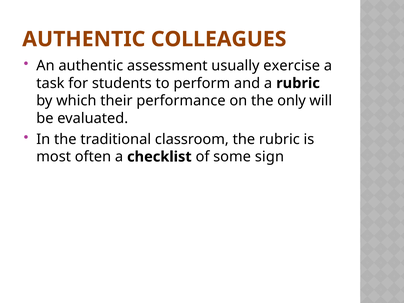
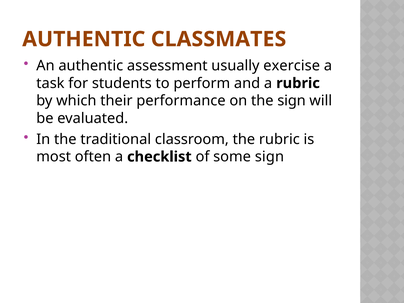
COLLEAGUES: COLLEAGUES -> CLASSMATES
the only: only -> sign
